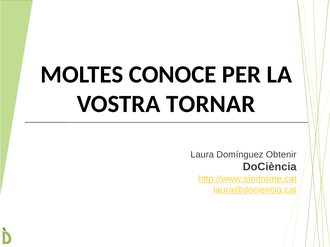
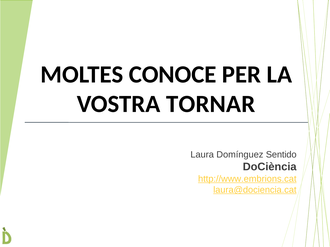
Obtenir: Obtenir -> Sentido
http://www.síndrome.cat: http://www.síndrome.cat -> http://www.embrions.cat
